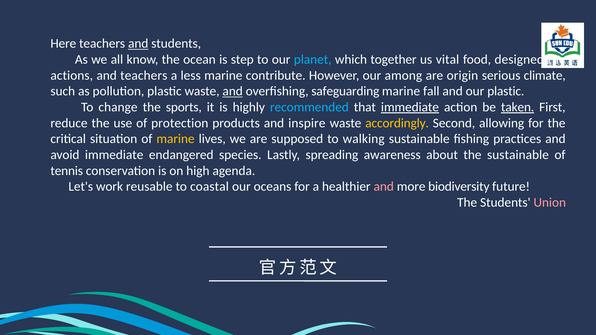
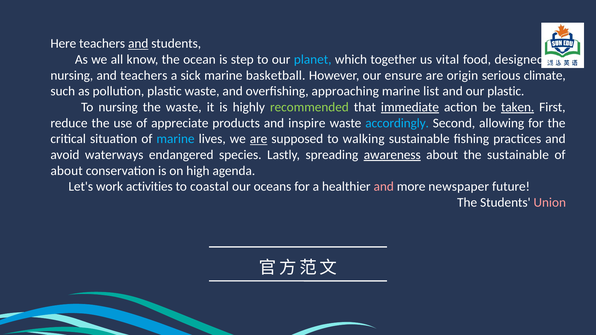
actions at (72, 75): actions -> nursing
less: less -> sick
contribute: contribute -> basketball
among: among -> ensure
and at (233, 91) underline: present -> none
safeguarding: safeguarding -> approaching
fall: fall -> list
To change: change -> nursing
the sports: sports -> waste
recommended colour: light blue -> light green
protection: protection -> appreciate
accordingly colour: yellow -> light blue
marine at (176, 139) colour: yellow -> light blue
are at (259, 139) underline: none -> present
avoid immediate: immediate -> waterways
awareness underline: none -> present
tennis at (67, 171): tennis -> about
reusable: reusable -> activities
biodiversity: biodiversity -> newspaper
